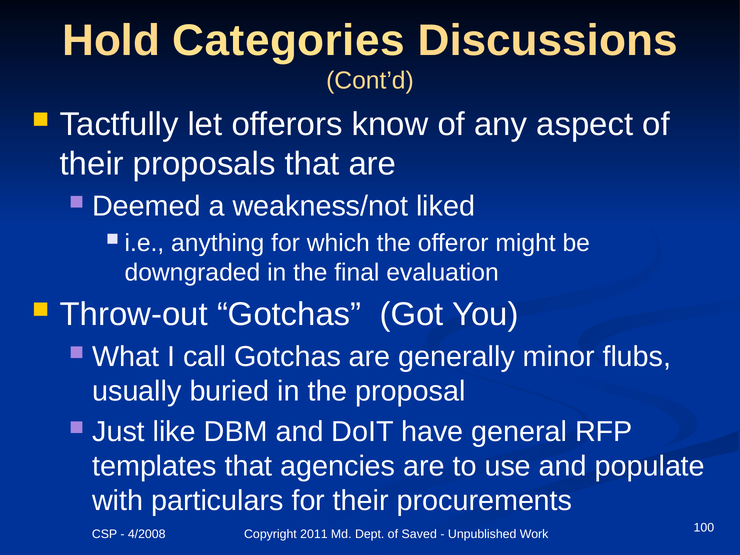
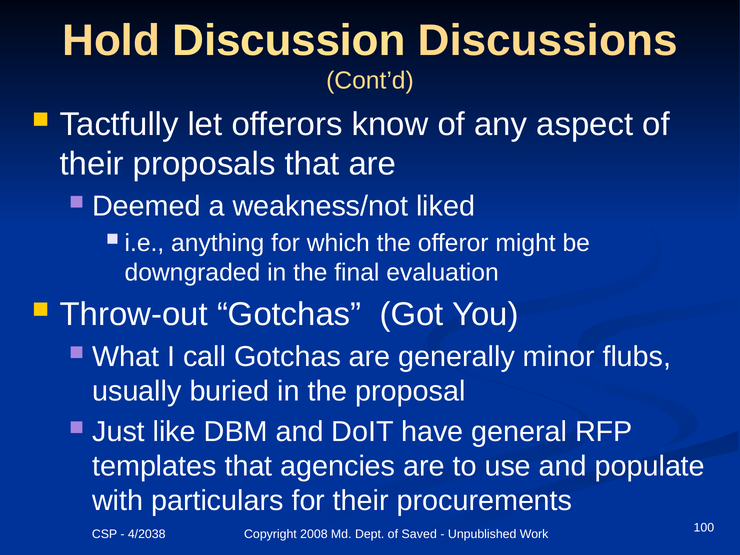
Categories: Categories -> Discussion
4/2008: 4/2008 -> 4/2038
2011: 2011 -> 2008
